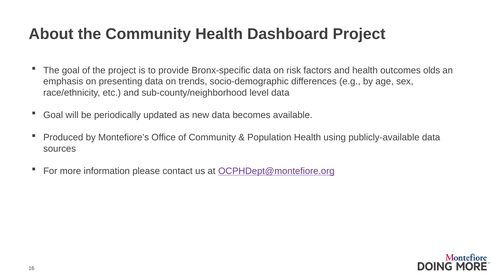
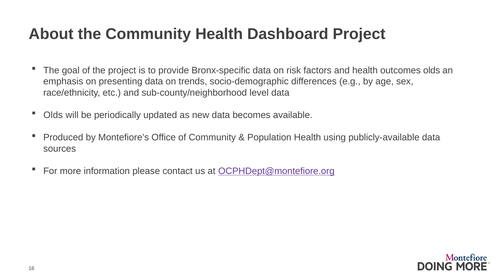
Goal at (53, 115): Goal -> Olds
